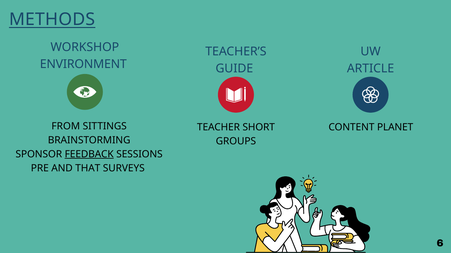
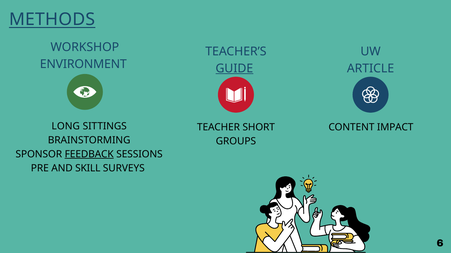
GUIDE underline: none -> present
FROM: FROM -> LONG
PLANET: PLANET -> IMPACT
THAT: THAT -> SKILL
